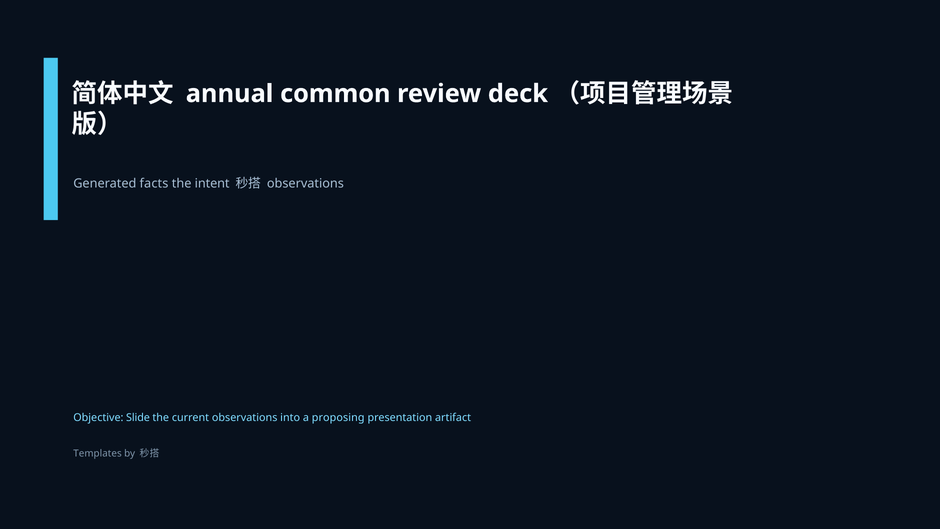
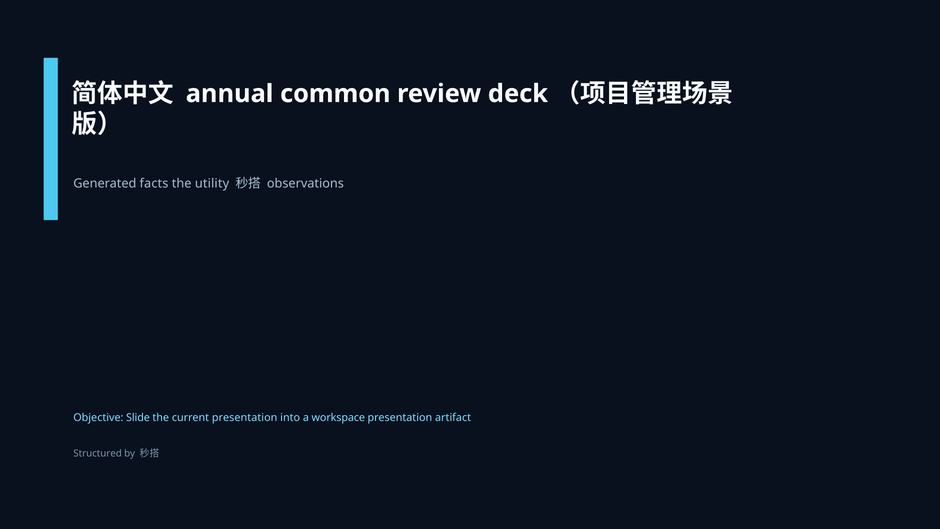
intent: intent -> utility
current observations: observations -> presentation
proposing: proposing -> workspace
Templates: Templates -> Structured
